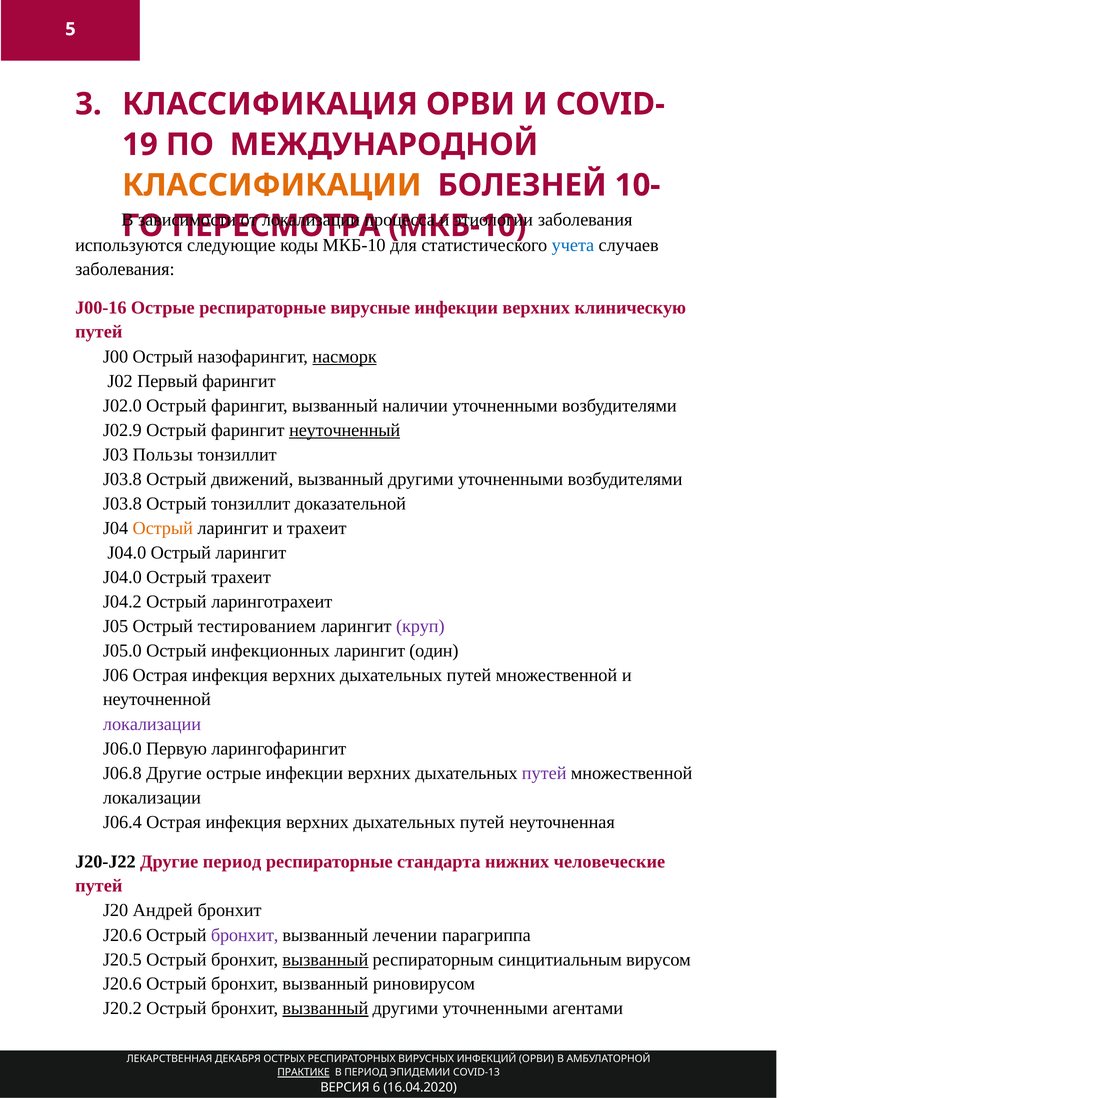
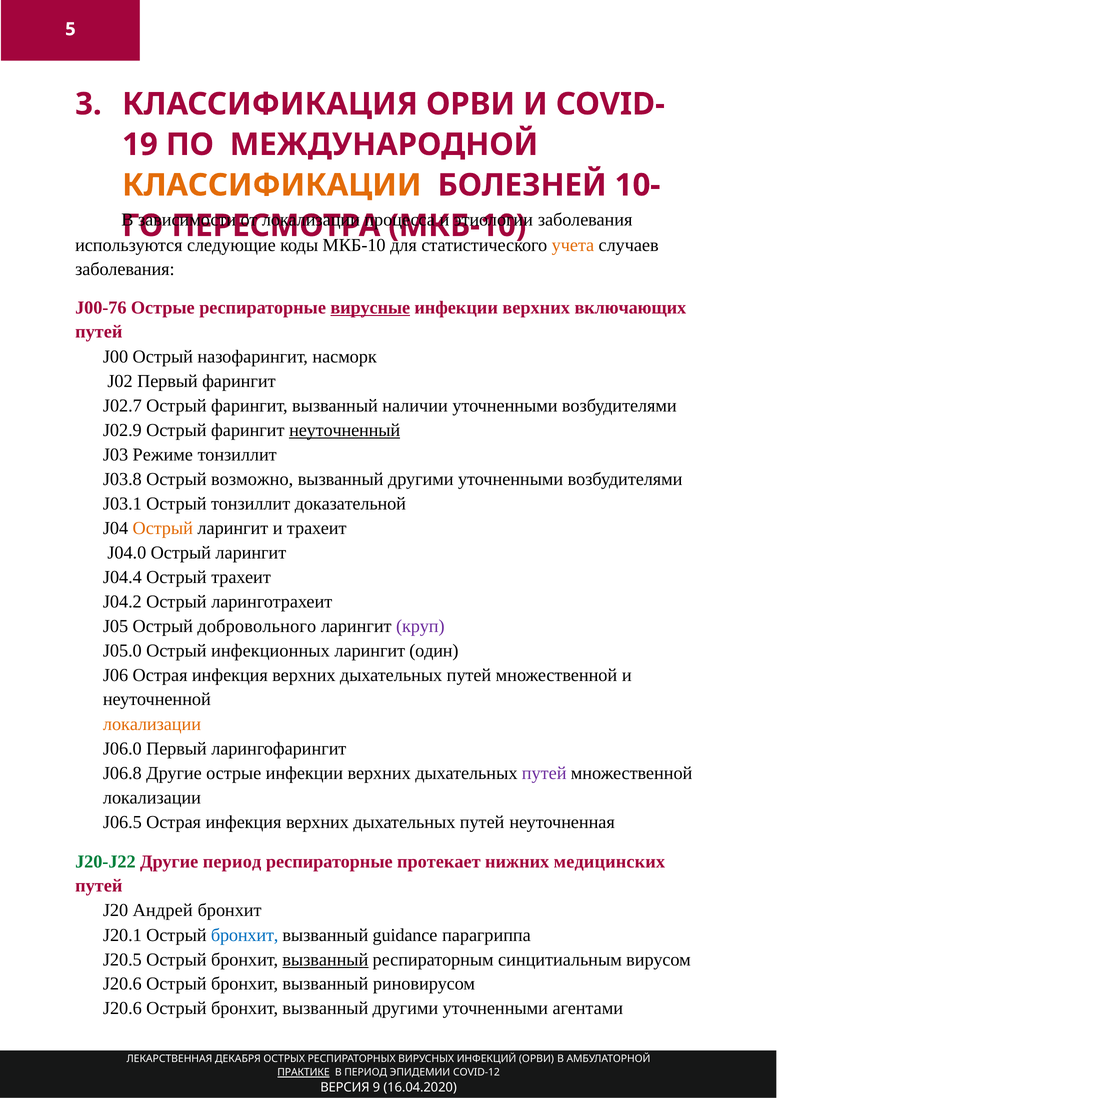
учета colour: blue -> orange
J00-16: J00-16 -> J00-76
вирусные underline: none -> present
клиническую: клиническую -> включающих
насморк underline: present -> none
J02.0: J02.0 -> J02.7
Пользы: Пользы -> Режиме
движений: движений -> возможно
J03.8 at (122, 504): J03.8 -> J03.1
J04.0 at (122, 577): J04.0 -> J04.4
тестированием: тестированием -> добровольного
локализации at (152, 724) colour: purple -> orange
J06.0 Первую: Первую -> Первый
J06.4: J06.4 -> J06.5
J20-J22 colour: black -> green
стандарта: стандарта -> протекает
человеческие: человеческие -> медицинских
J20.6 at (122, 935): J20.6 -> J20.1
бронхит at (245, 935) colour: purple -> blue
лечении: лечении -> guidance
J20.2 at (122, 1008): J20.2 -> J20.6
вызванный at (325, 1008) underline: present -> none
COVID-13: COVID-13 -> COVID-12
6: 6 -> 9
